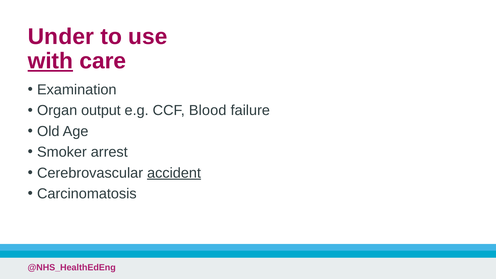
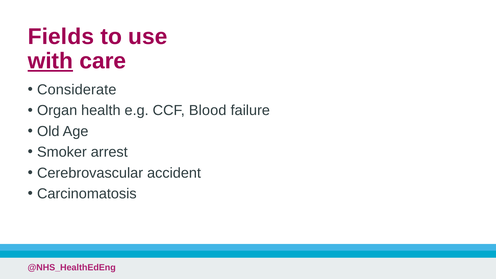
Under: Under -> Fields
Examination: Examination -> Considerate
output: output -> health
accident underline: present -> none
